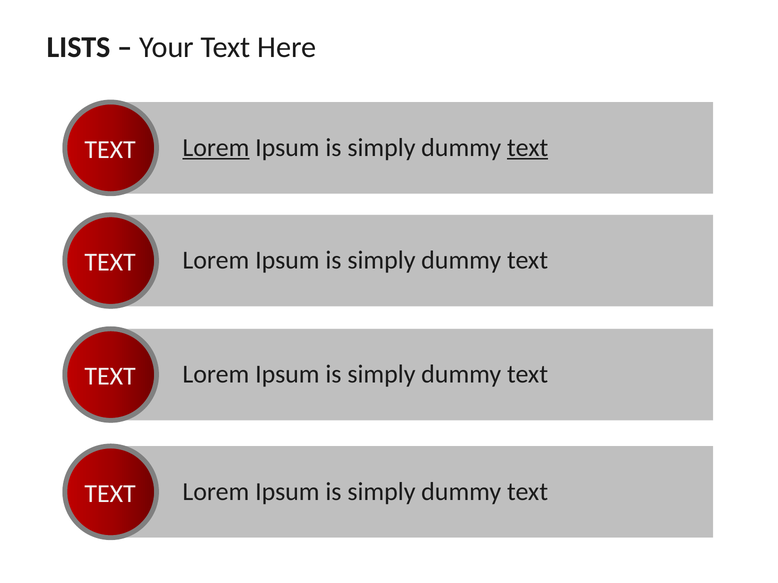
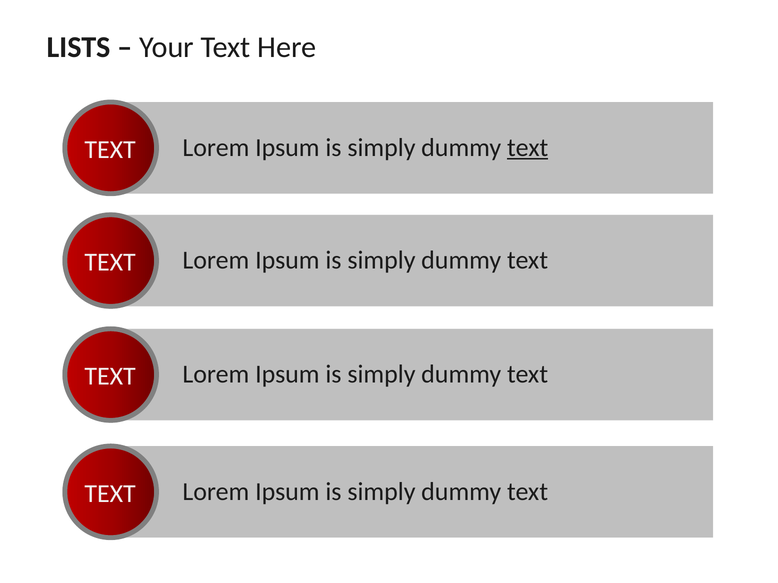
Lorem at (216, 148) underline: present -> none
